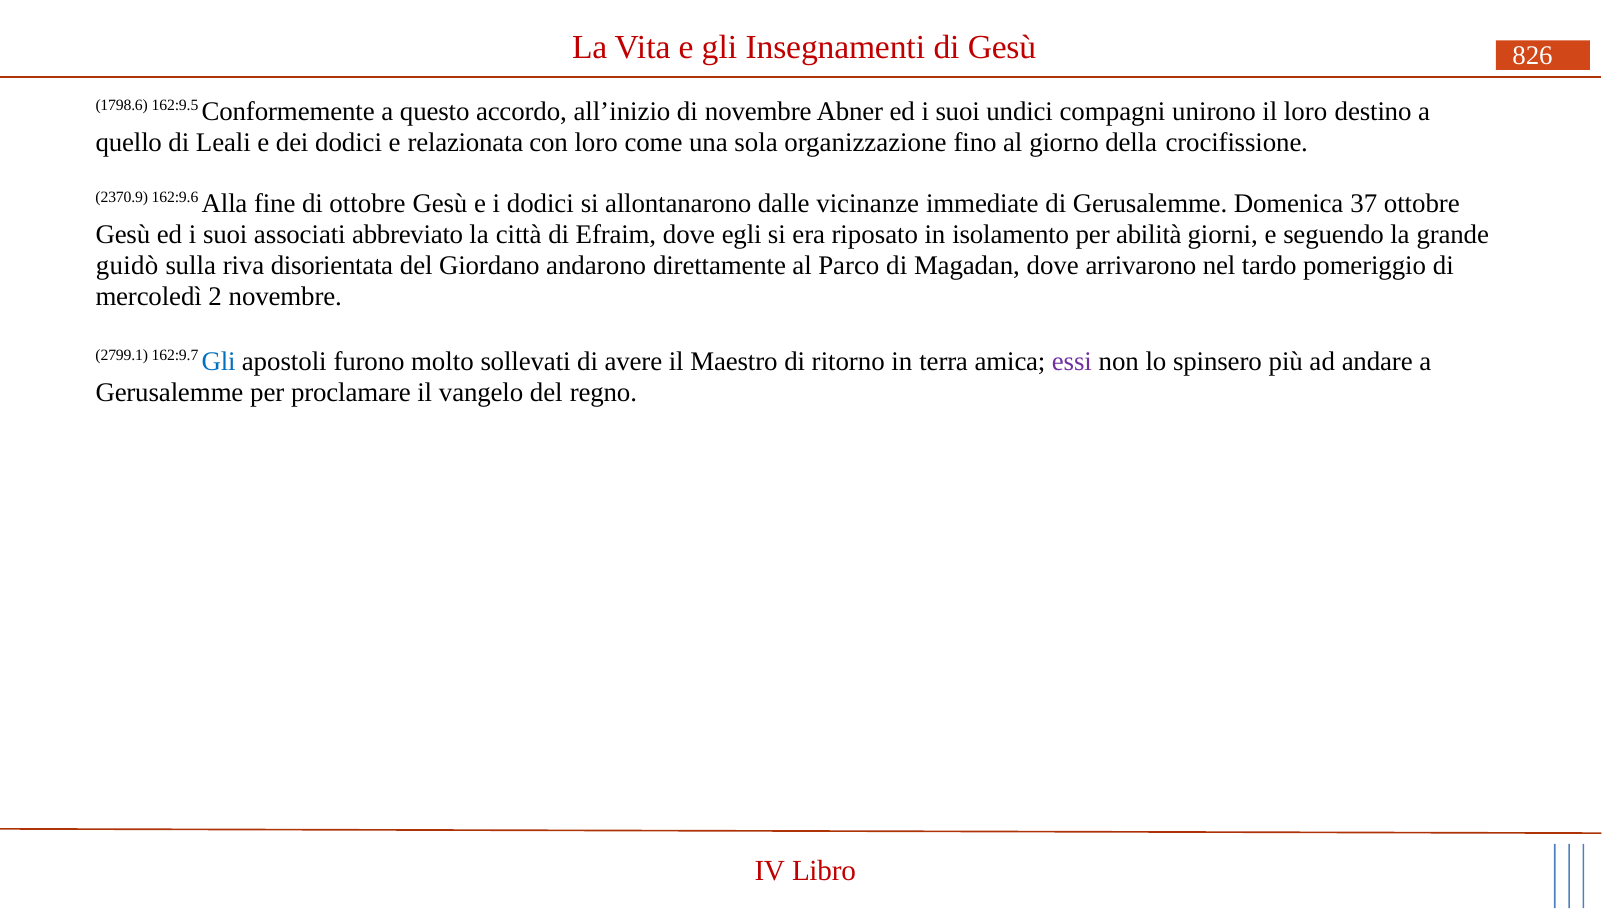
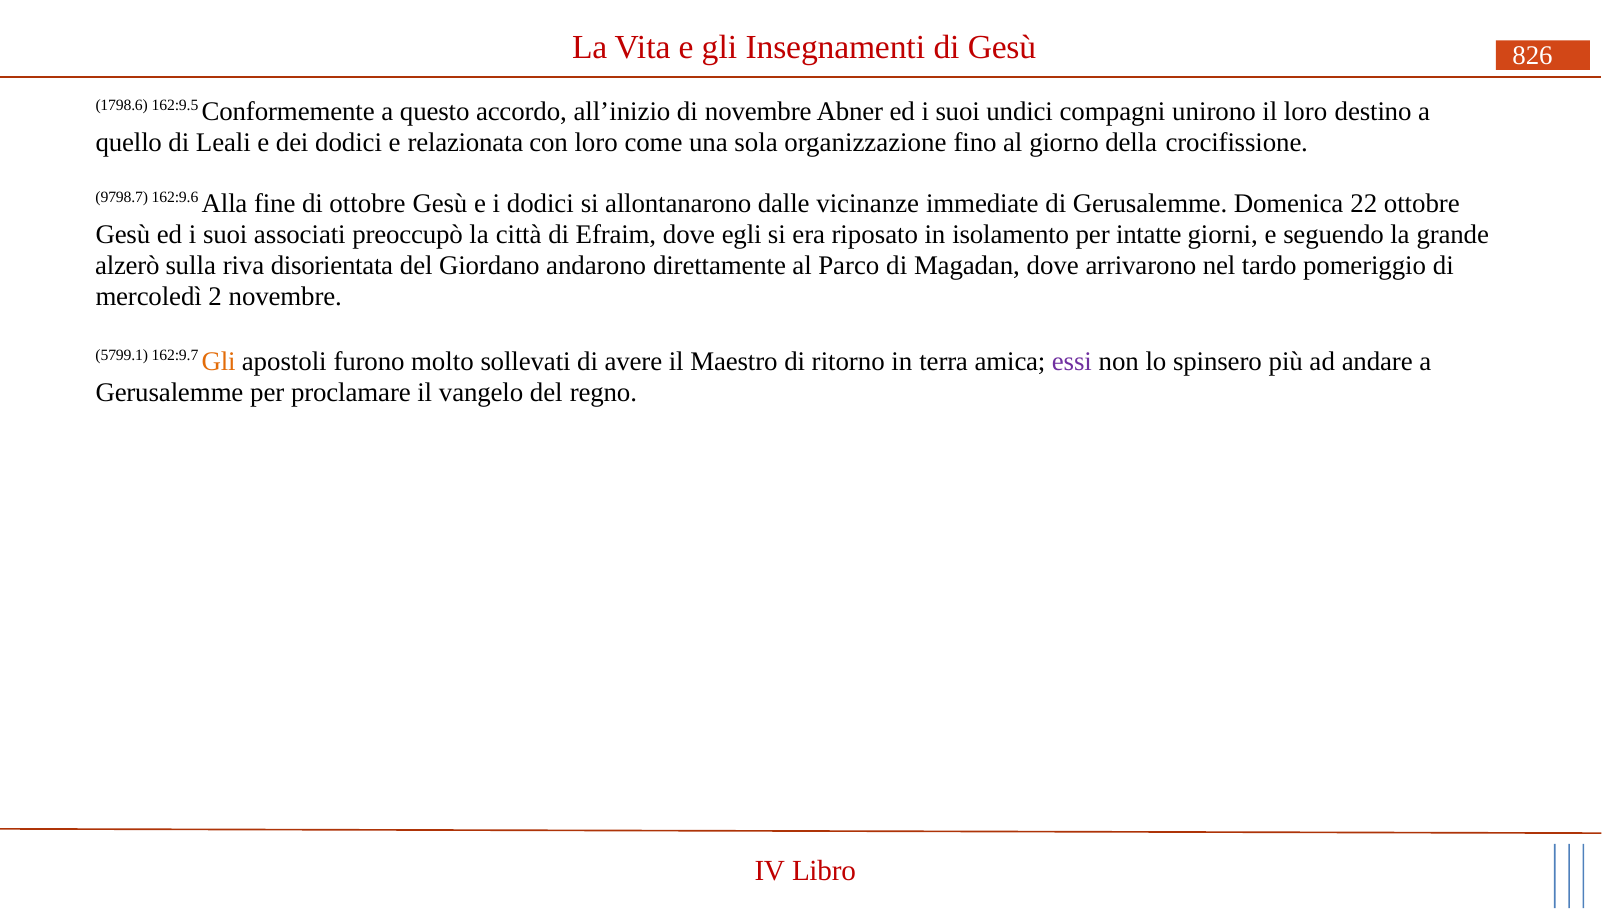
2370.9: 2370.9 -> 9798.7
37: 37 -> 22
abbreviato: abbreviato -> preoccupò
abilità: abilità -> intatte
guidò: guidò -> alzerò
2799.1: 2799.1 -> 5799.1
Gli at (219, 362) colour: blue -> orange
